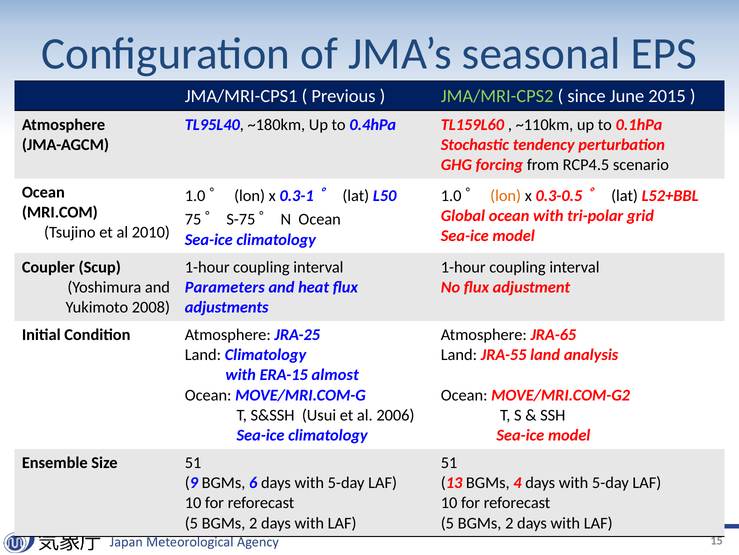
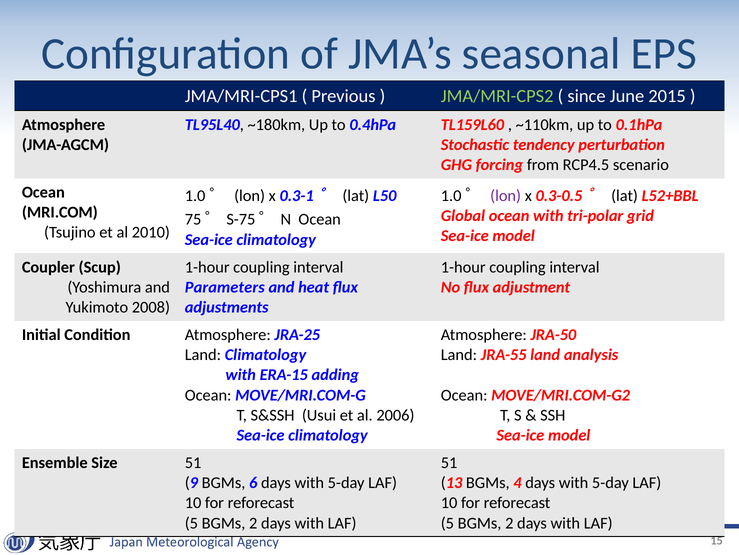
lon at (506, 195) colour: orange -> purple
JRA-65: JRA-65 -> JRA-50
almost: almost -> adding
